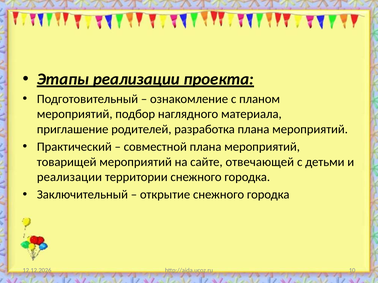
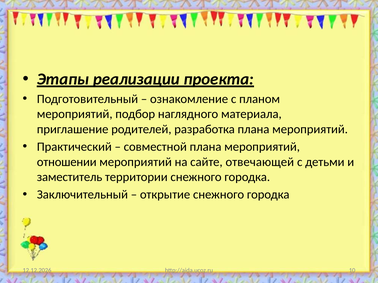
товарищей: товарищей -> отношении
реализации at (69, 177): реализации -> заместитель
